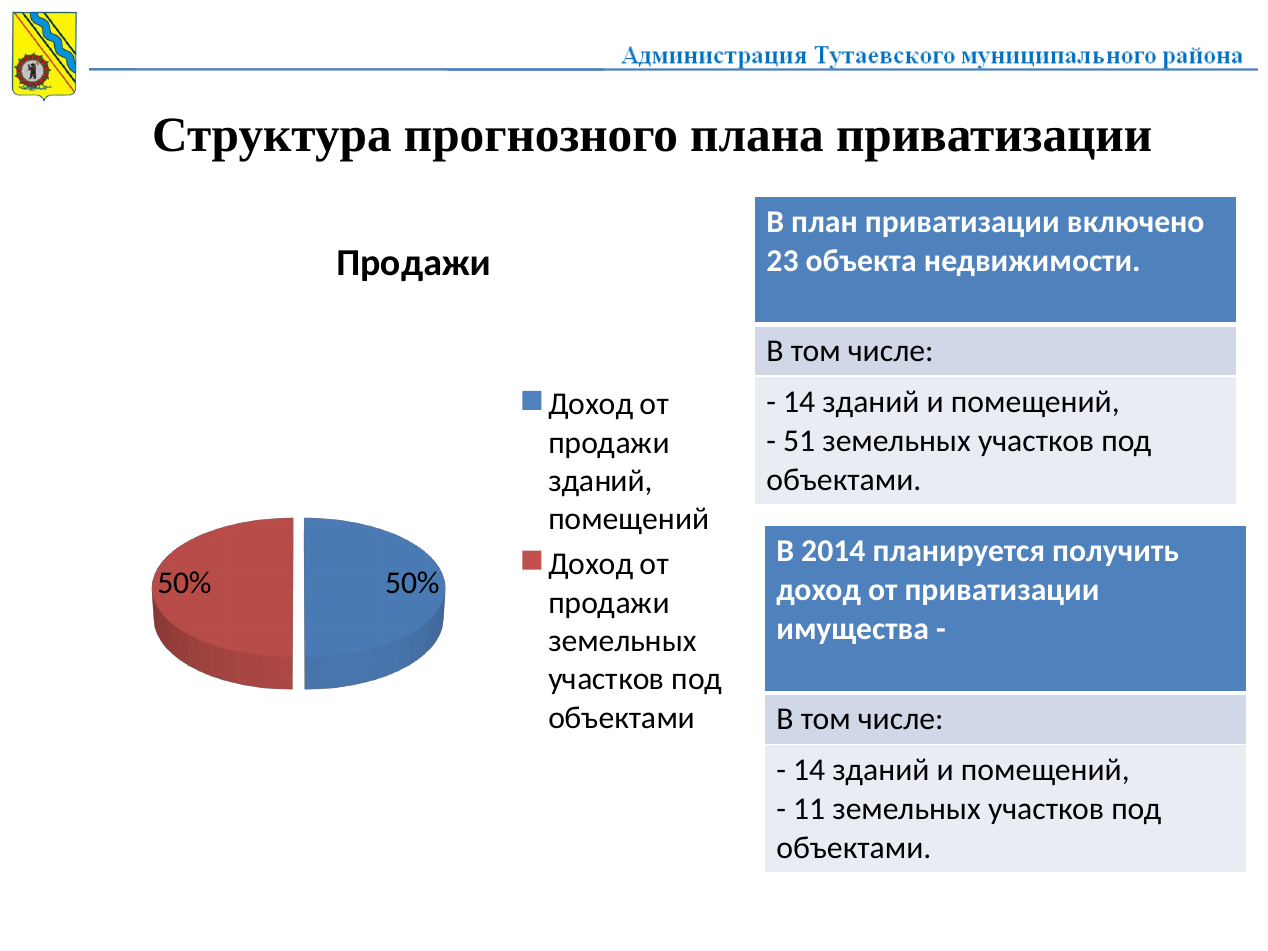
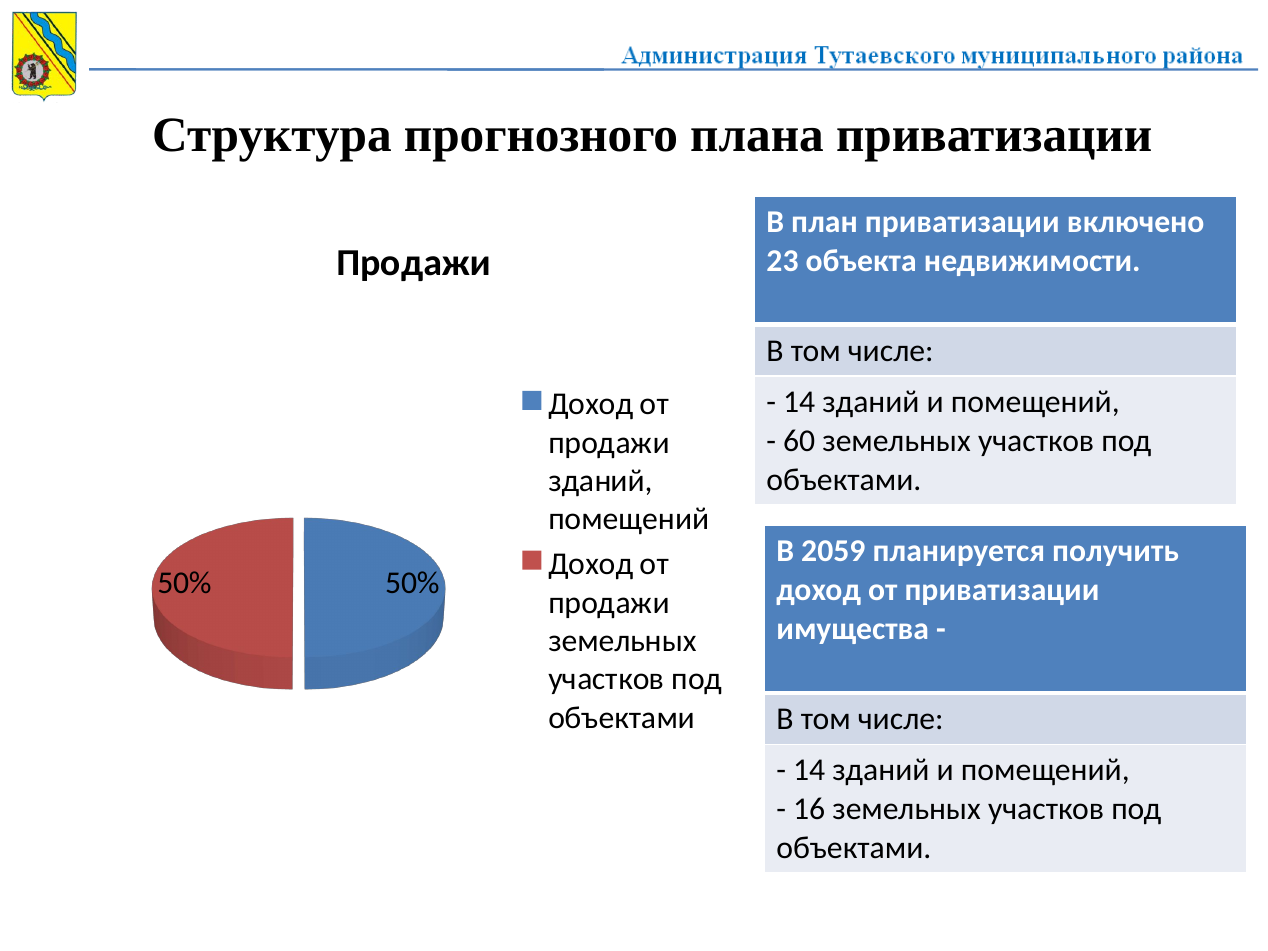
51: 51 -> 60
2014: 2014 -> 2059
11: 11 -> 16
